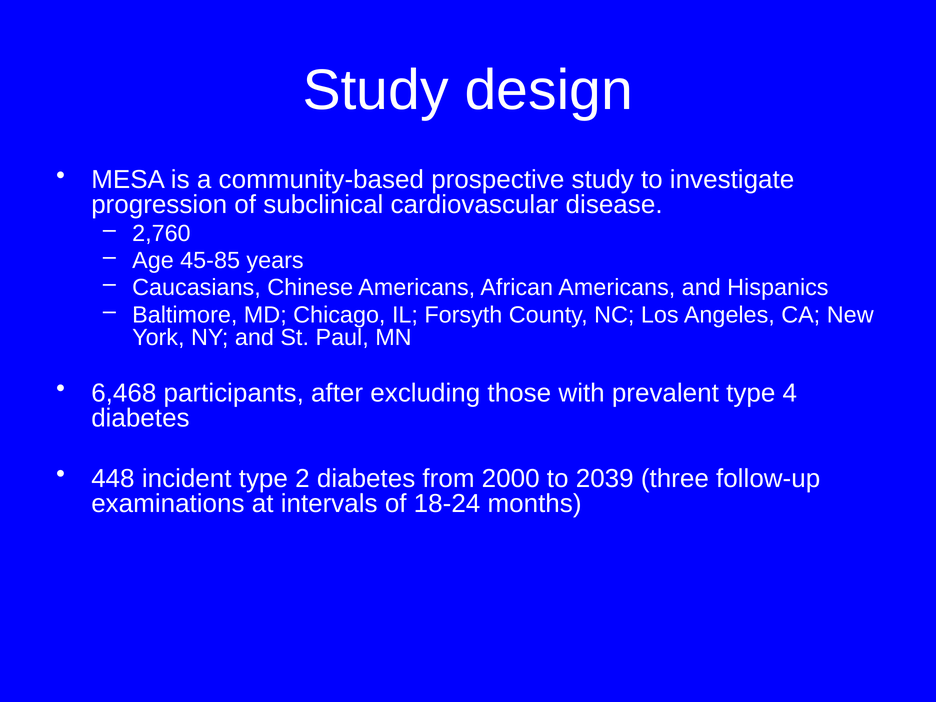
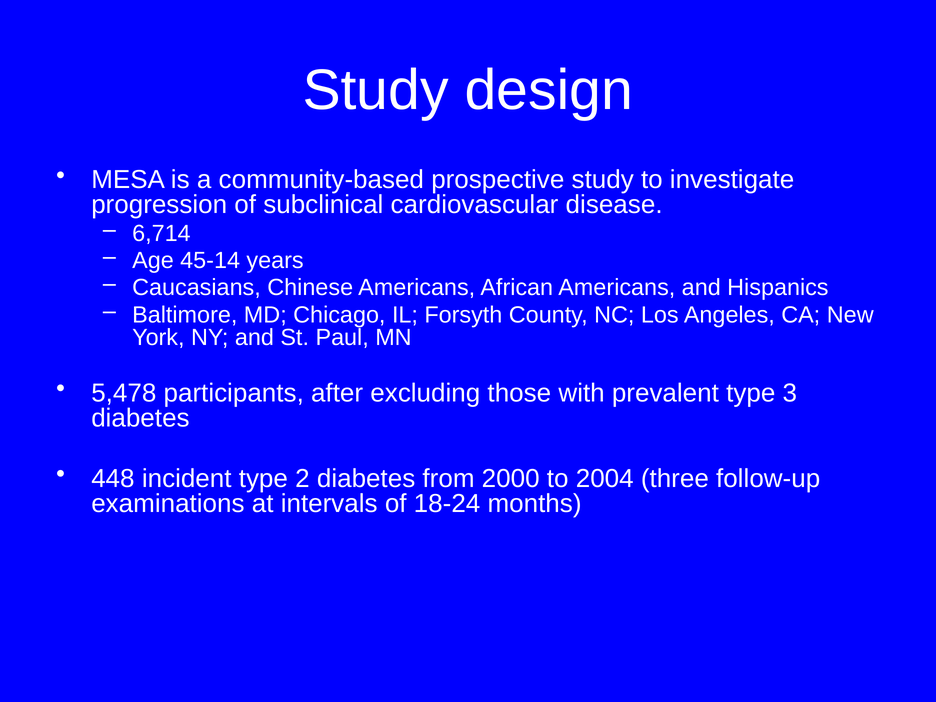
2,760: 2,760 -> 6,714
45-85: 45-85 -> 45-14
6,468: 6,468 -> 5,478
4: 4 -> 3
2039: 2039 -> 2004
